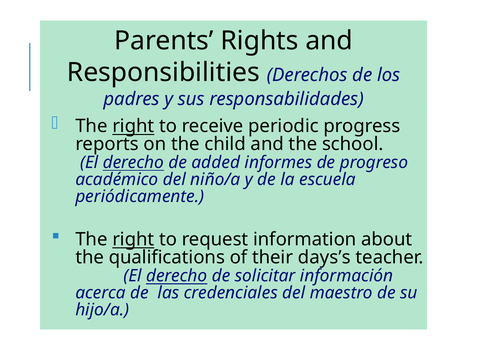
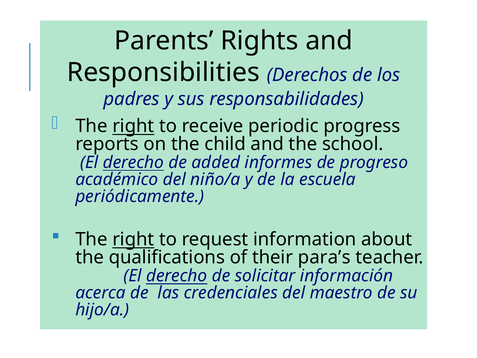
days’s: days’s -> para’s
